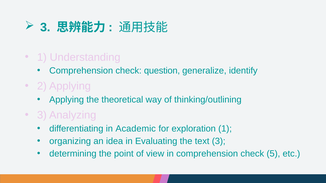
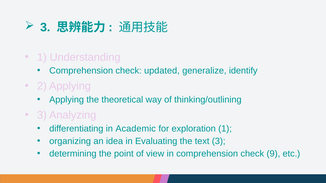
question: question -> updated
5: 5 -> 9
